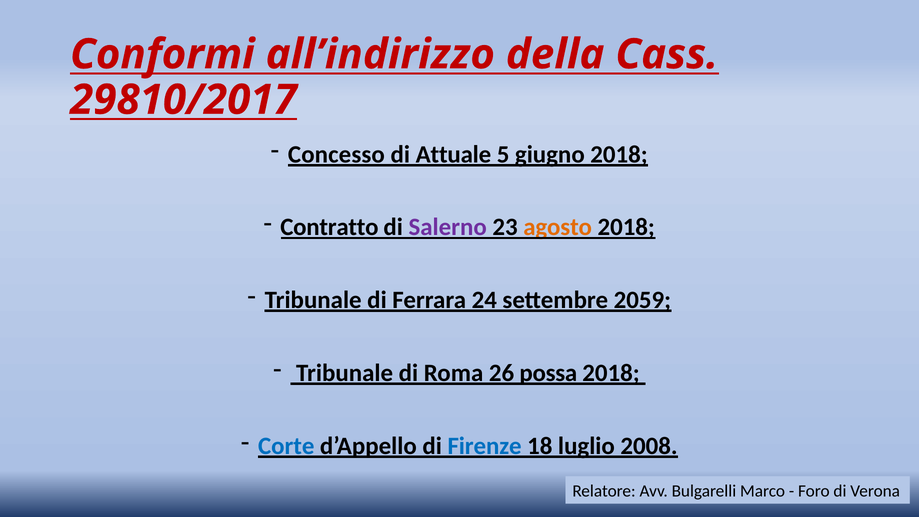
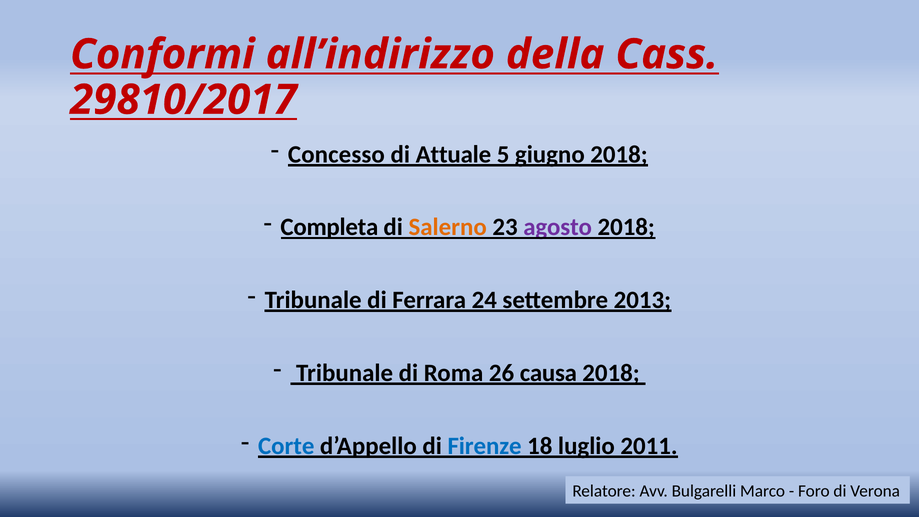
Contratto: Contratto -> Completa
Salerno colour: purple -> orange
agosto colour: orange -> purple
2059: 2059 -> 2013
possa: possa -> causa
2008: 2008 -> 2011
